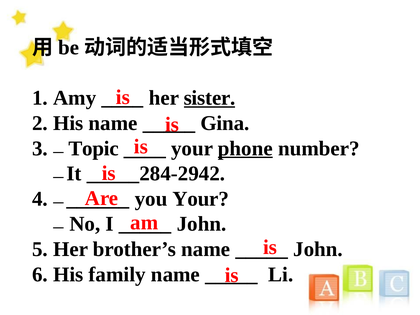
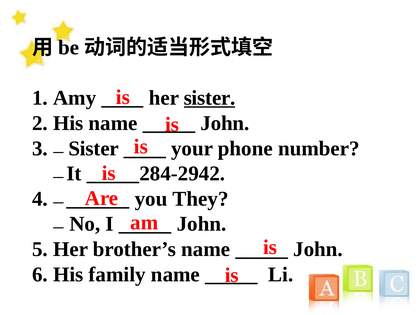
Gina at (225, 123): Gina -> John
Topic at (94, 148): Topic -> Sister
phone underline: present -> none
you Your: Your -> They
